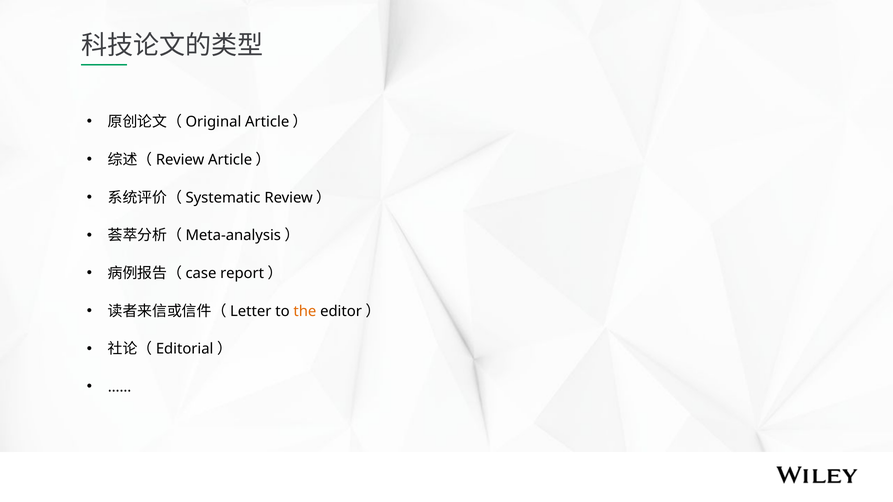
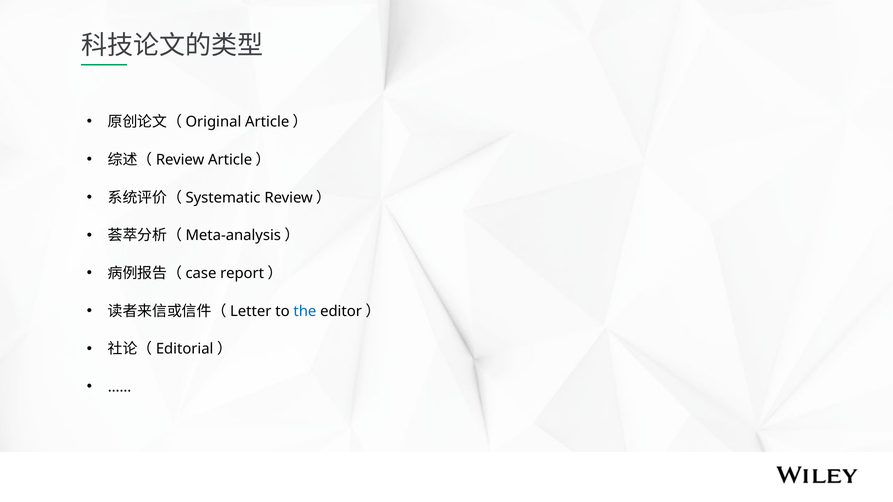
the colour: orange -> blue
